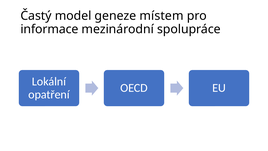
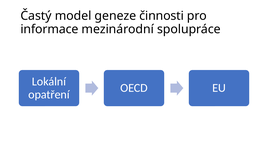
místem: místem -> činnosti
